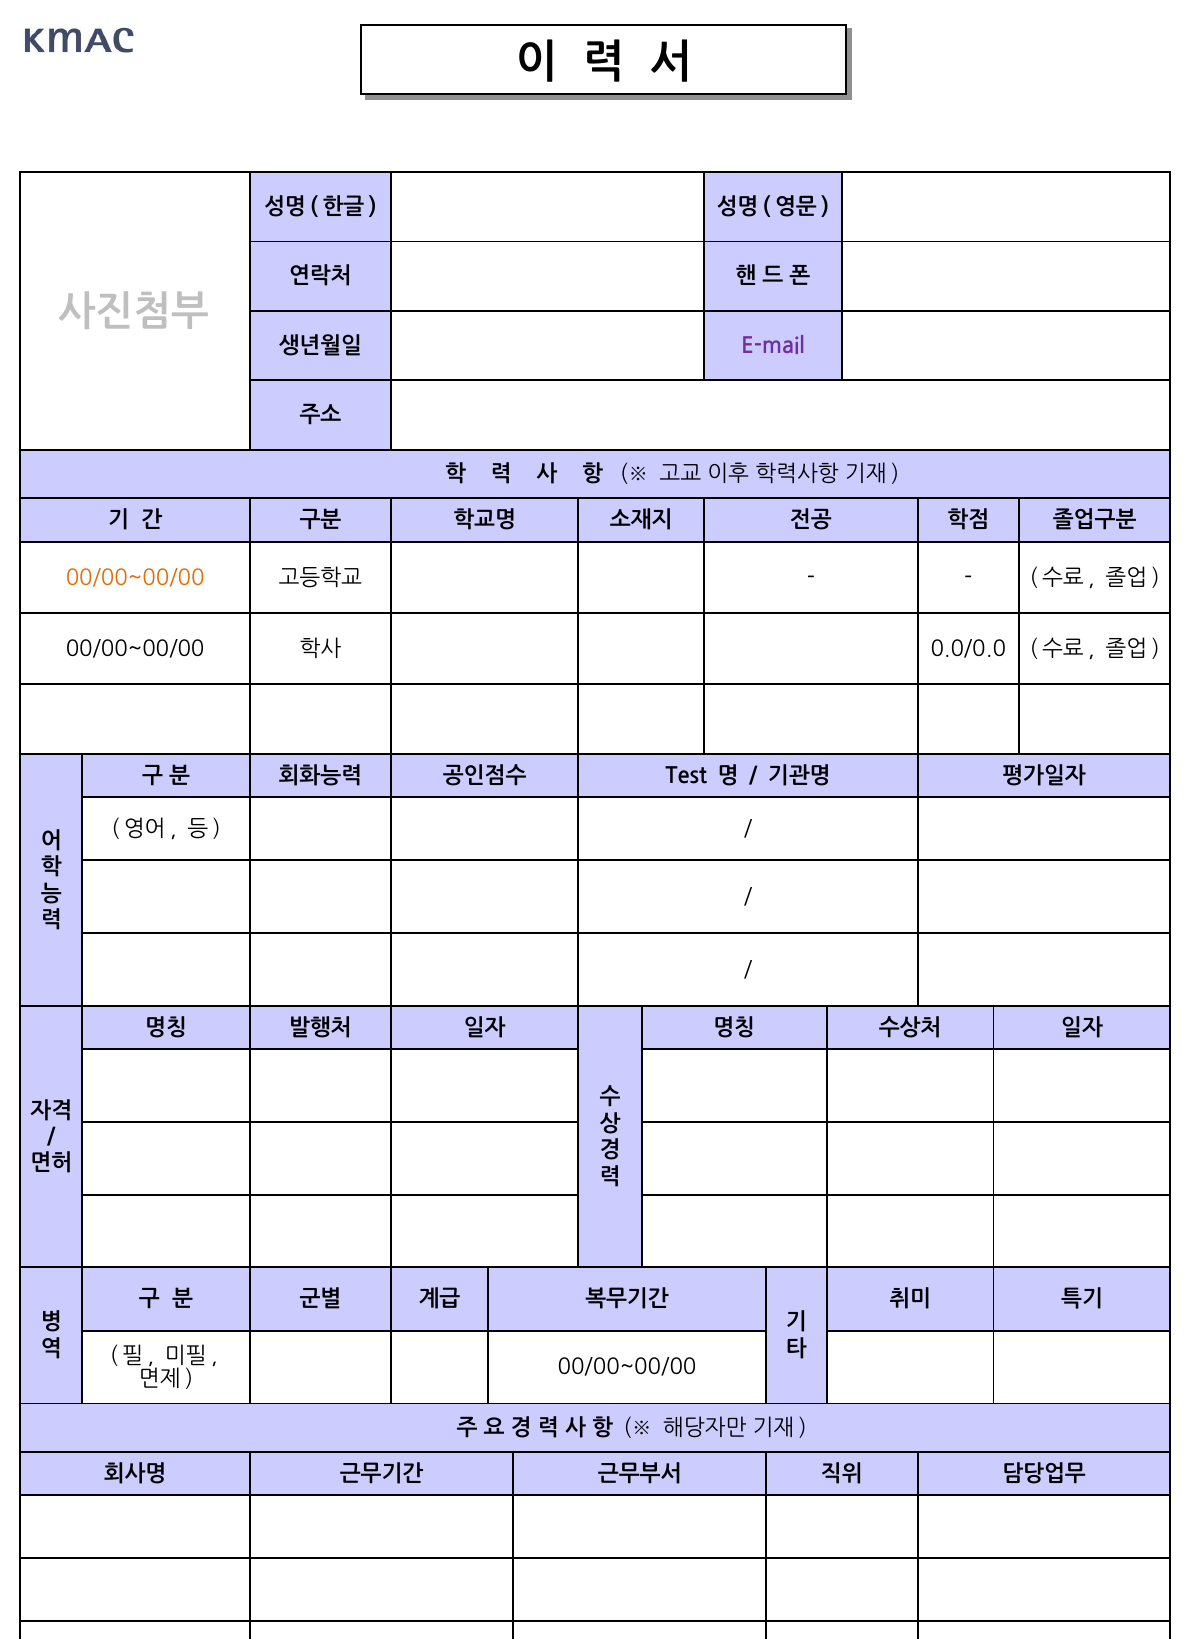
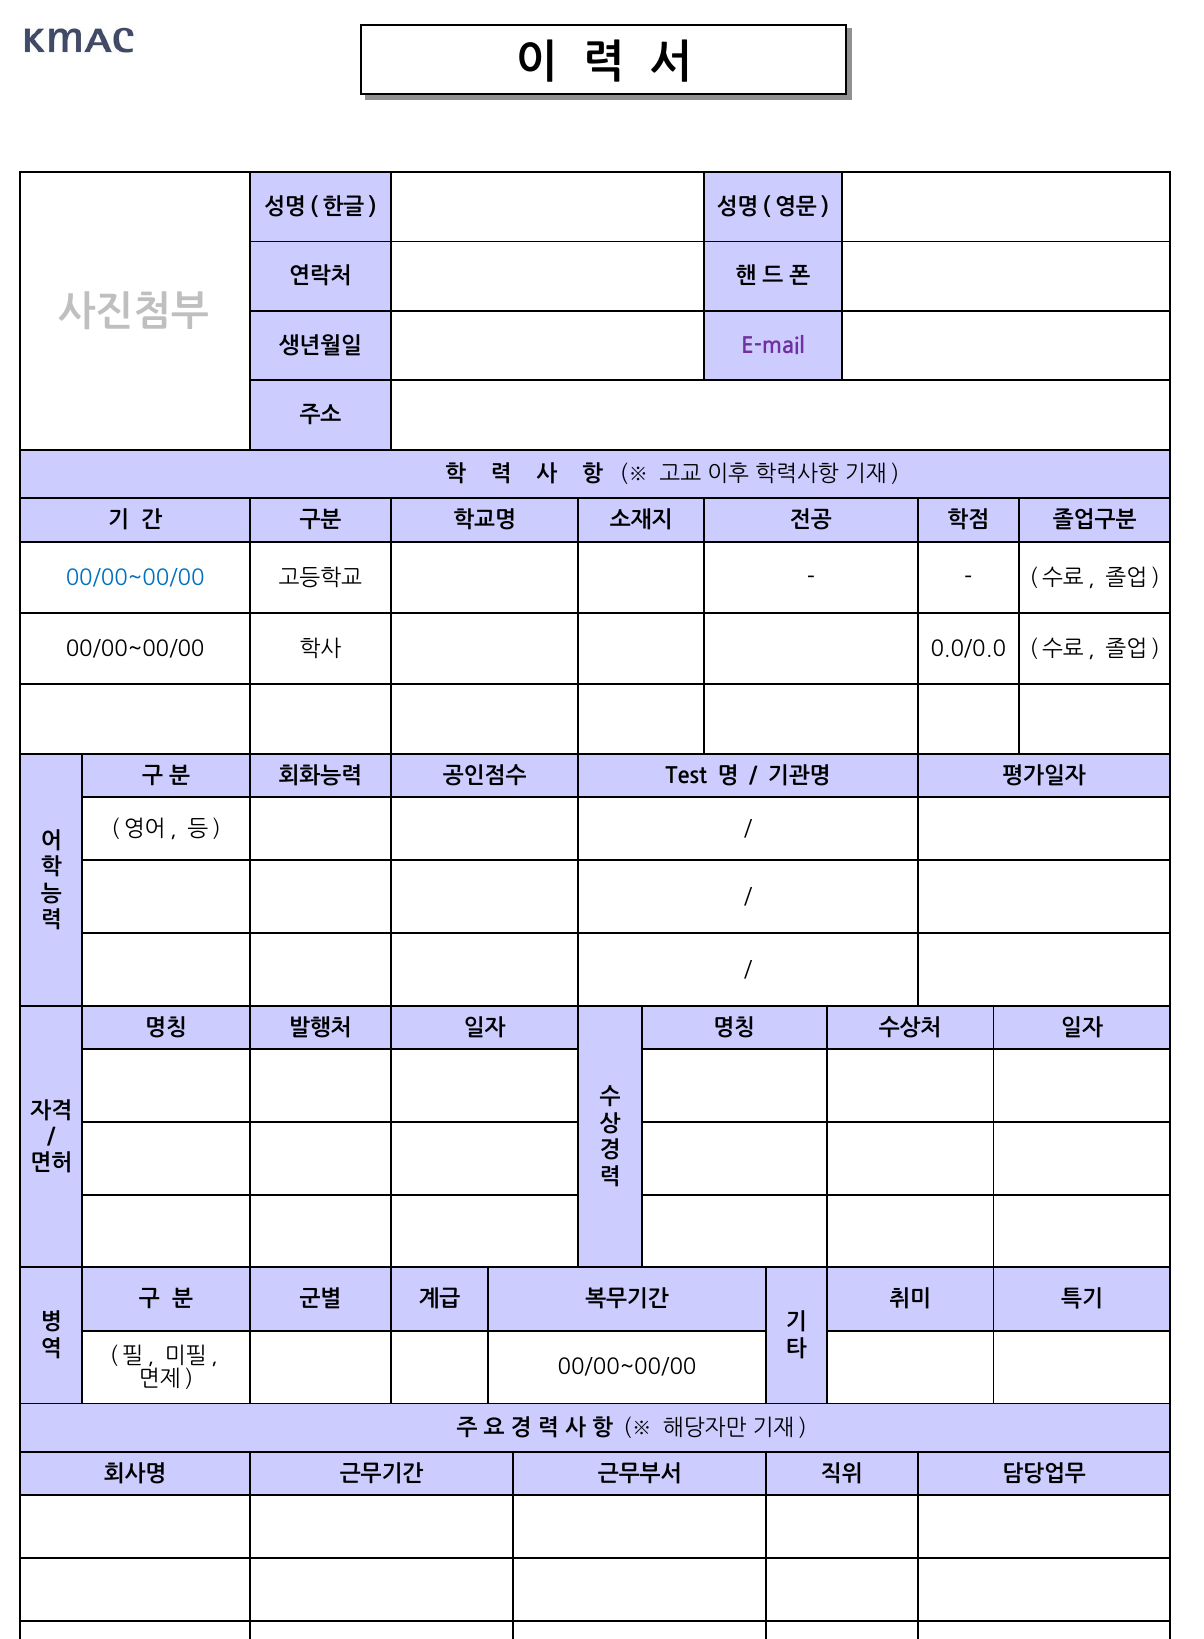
00/00~00/00 at (135, 578) colour: orange -> blue
